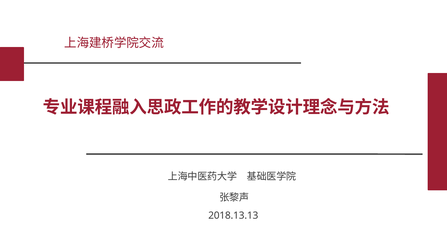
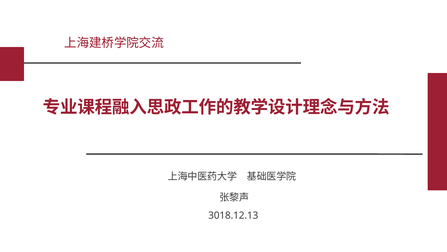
2018.13.13: 2018.13.13 -> 3018.12.13
